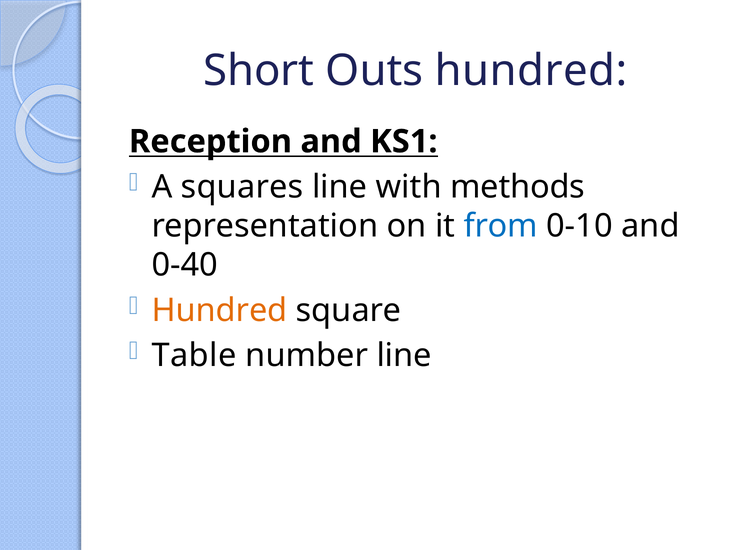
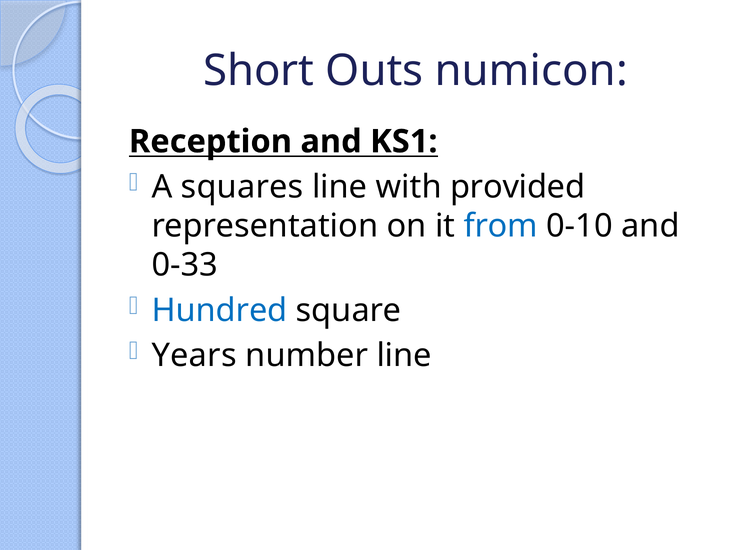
Outs hundred: hundred -> numicon
methods: methods -> provided
0-40: 0-40 -> 0-33
Hundred at (219, 310) colour: orange -> blue
Table: Table -> Years
